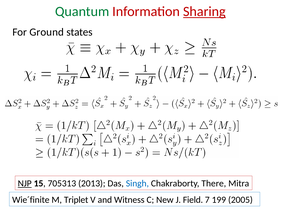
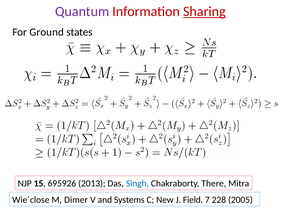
Quantum colour: green -> purple
NJP underline: present -> none
705313: 705313 -> 695926
Wie´finite: Wie´finite -> Wie´close
Triplet: Triplet -> Dimer
Witness: Witness -> Systems
199: 199 -> 228
